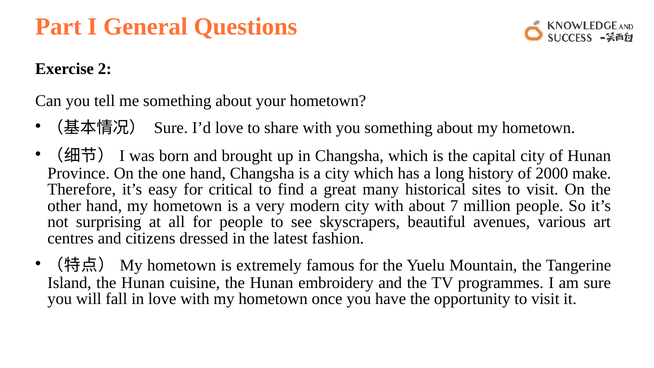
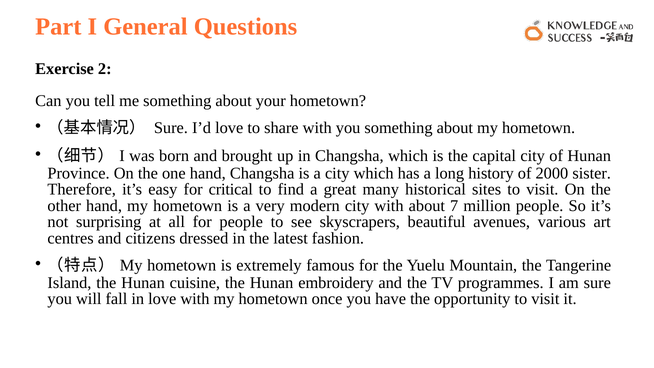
make: make -> sister
